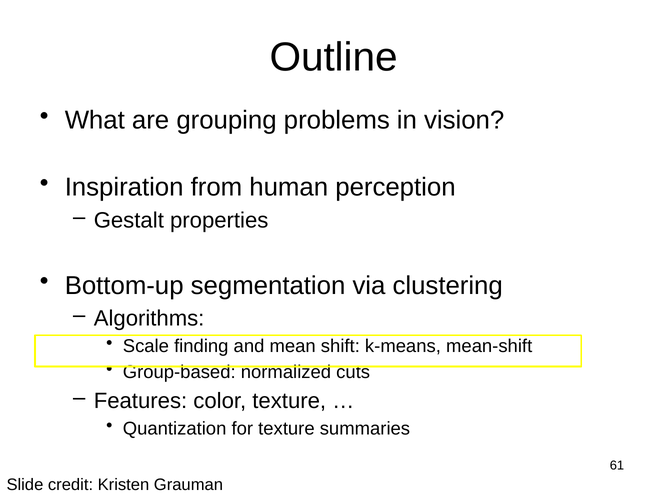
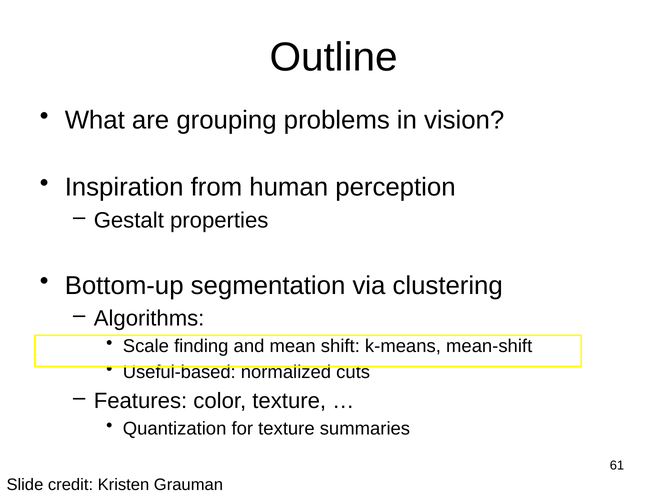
Group-based: Group-based -> Useful-based
